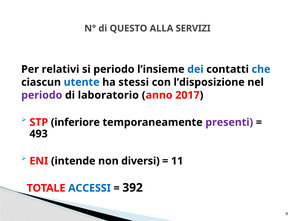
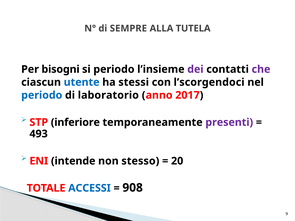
QUESTO: QUESTO -> SEMPRE
SERVIZI: SERVIZI -> TUTELA
relativi: relativi -> bisogni
dei colour: blue -> purple
che colour: blue -> purple
l’disposizione: l’disposizione -> l’scorgendoci
periodo at (42, 95) colour: purple -> blue
diversi: diversi -> stesso
11: 11 -> 20
392: 392 -> 908
